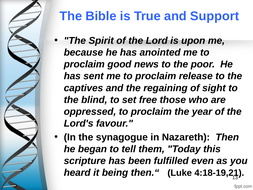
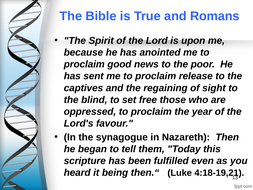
Support: Support -> Romans
